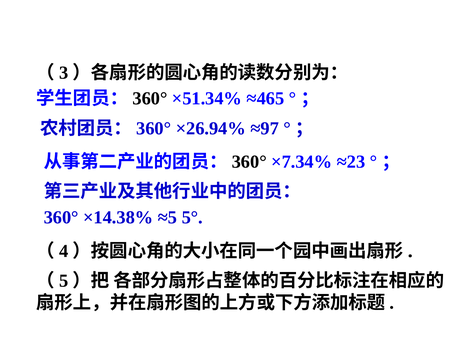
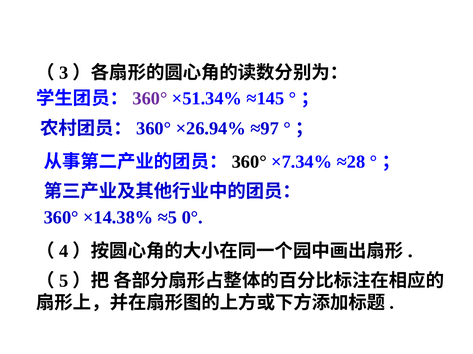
360° at (150, 99) colour: black -> purple
≈465: ≈465 -> ≈145
≈23: ≈23 -> ≈28
5°: 5° -> 0°
